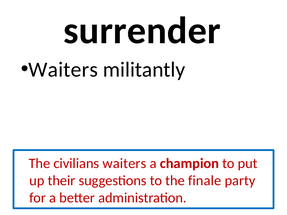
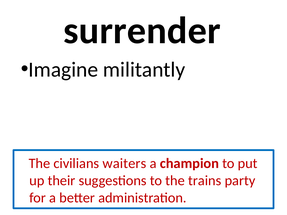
Waiters at (63, 70): Waiters -> Imagine
finale: finale -> trains
